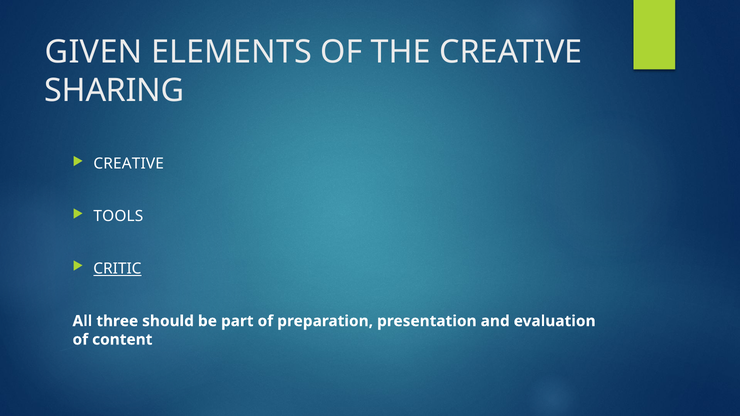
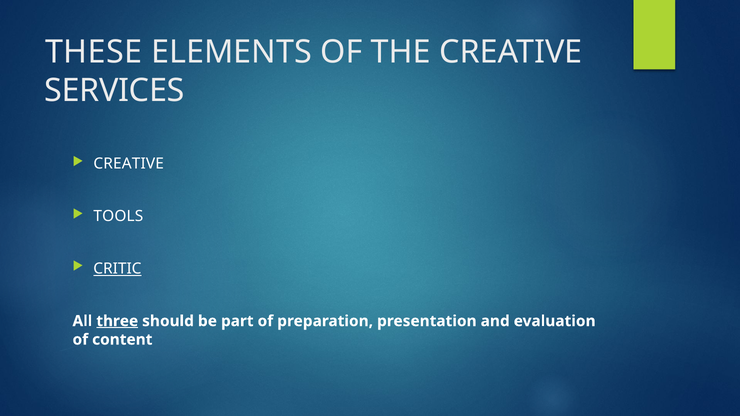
GIVEN: GIVEN -> THESE
SHARING: SHARING -> SERVICES
three underline: none -> present
